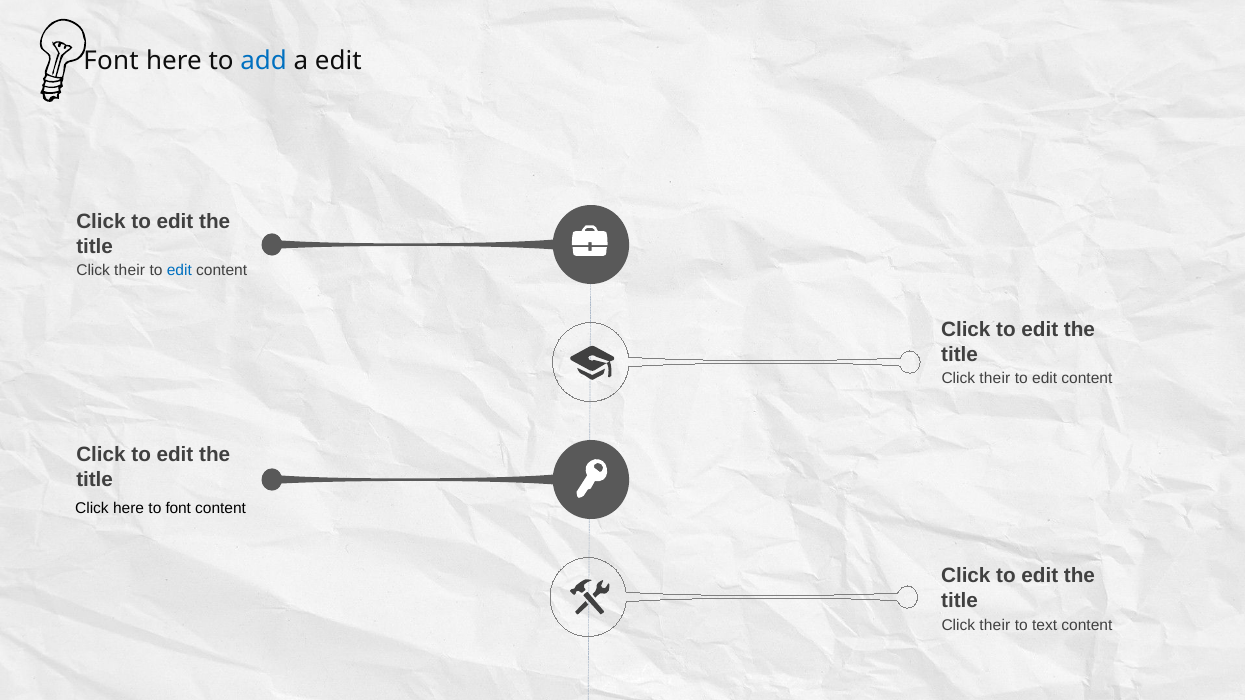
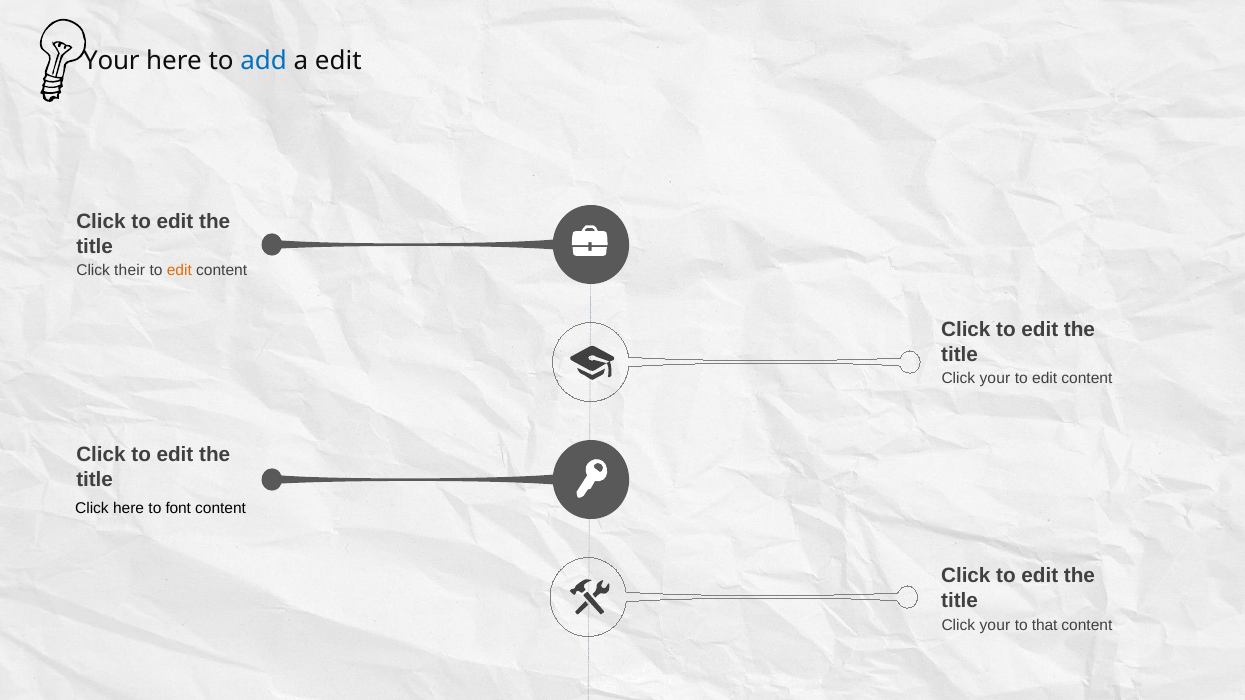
Font at (111, 61): Font -> Your
edit at (179, 271) colour: blue -> orange
their at (995, 379): their -> your
their at (995, 625): their -> your
text: text -> that
